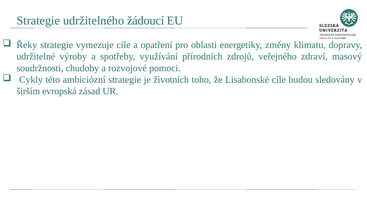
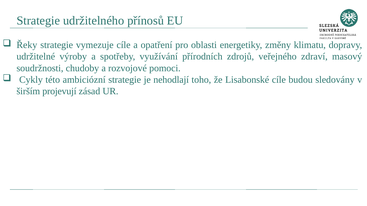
žádoucí: žádoucí -> přínosů
životních: životních -> nehodlají
evropská: evropská -> projevují
